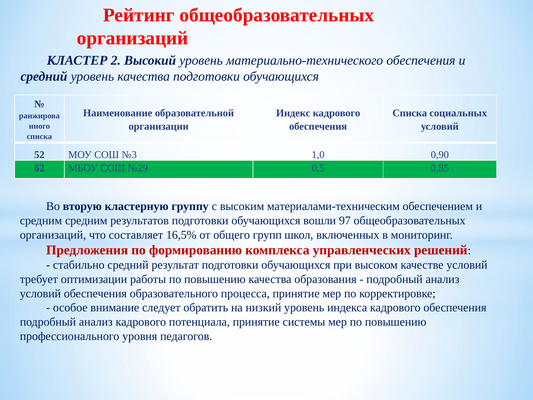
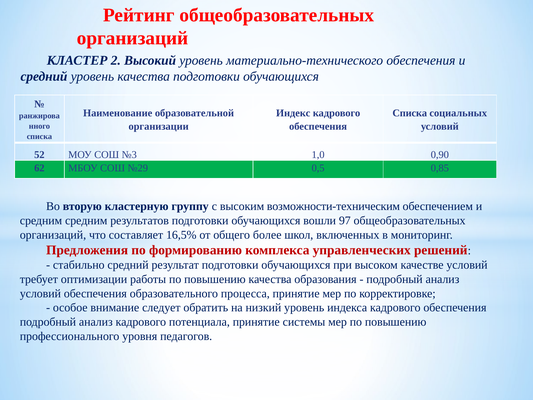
материалами-техническим: материалами-техническим -> возможности-техническим
групп: групп -> более
